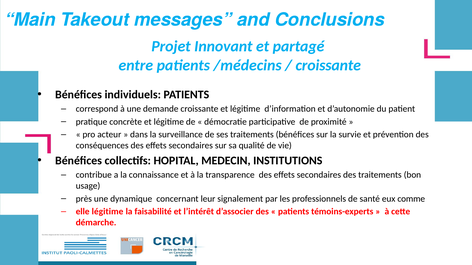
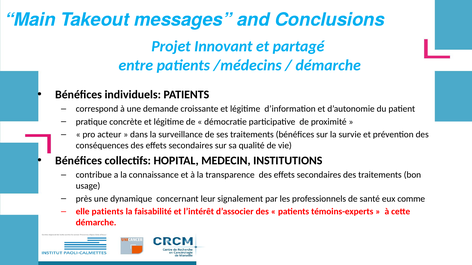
croissante at (328, 65): croissante -> démarche
elle légitime: légitime -> patients
